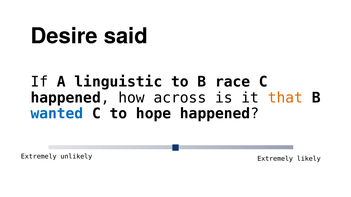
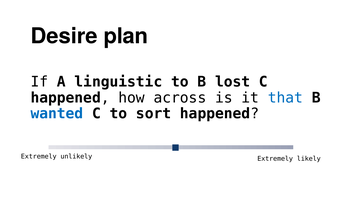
said: said -> plan
race: race -> lost
that colour: orange -> blue
hope: hope -> sort
